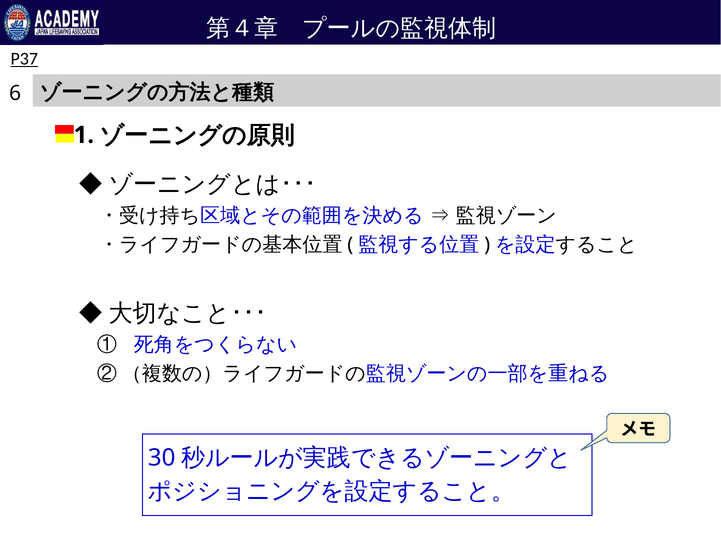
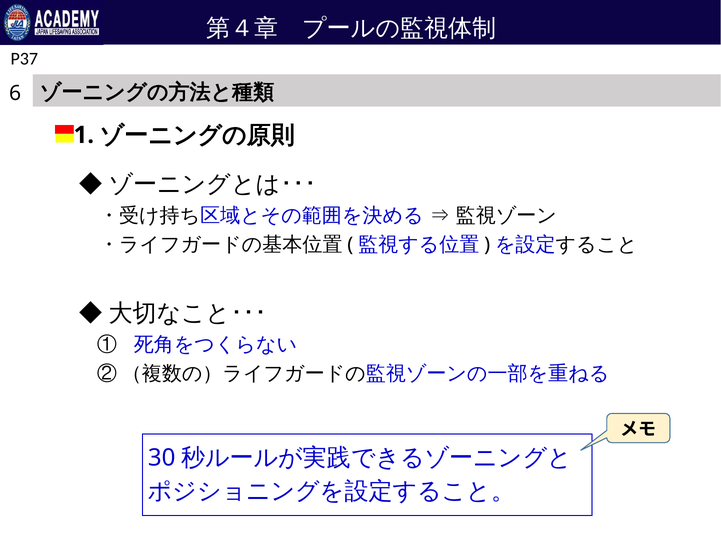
P37 underline: present -> none
